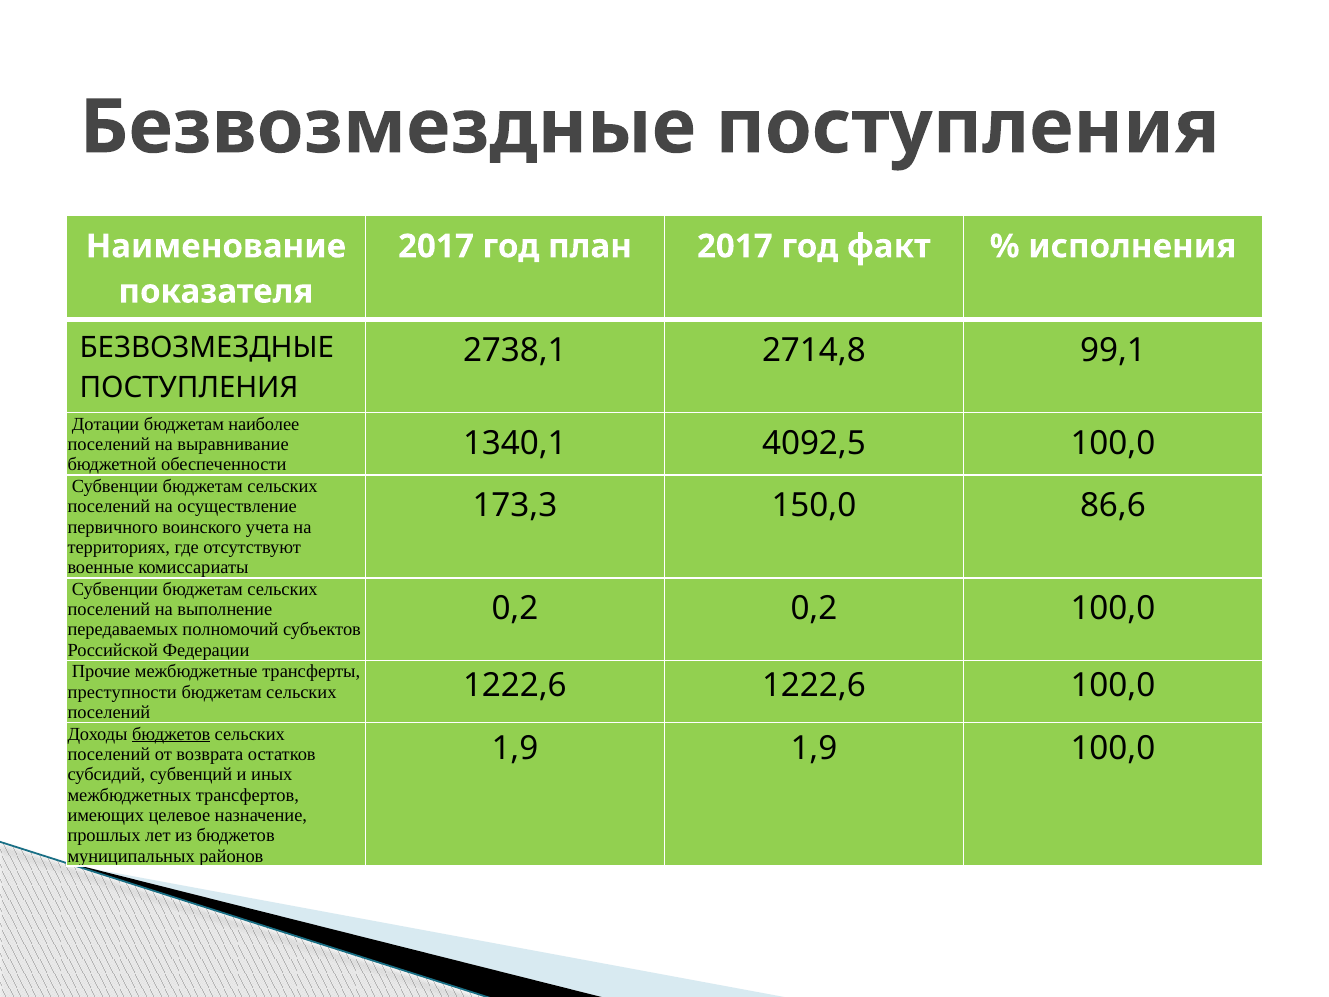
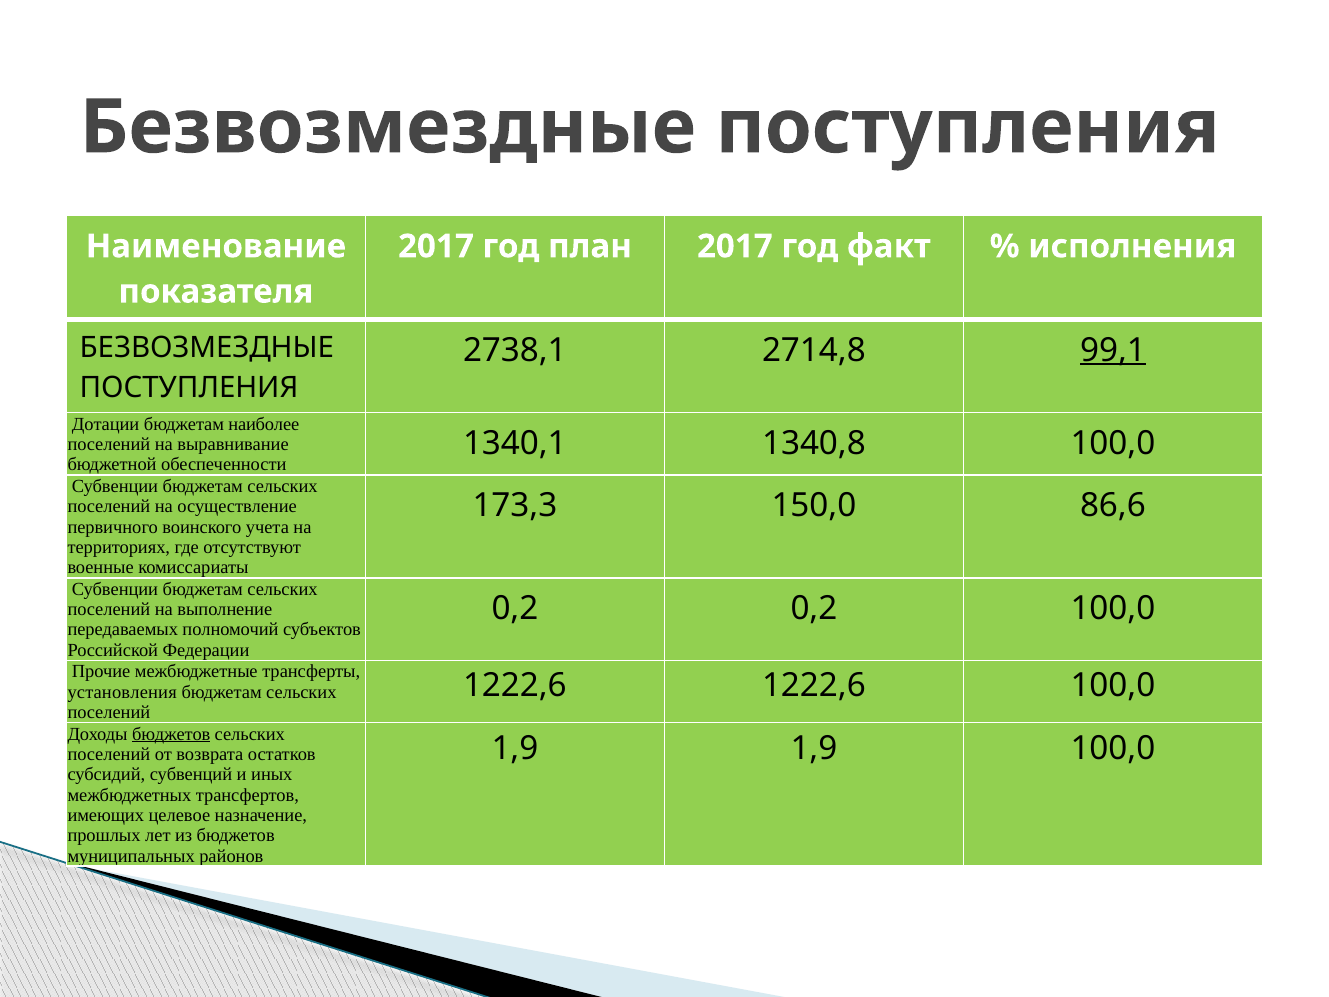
99,1 underline: none -> present
4092,5: 4092,5 -> 1340,8
преступности: преступности -> установления
